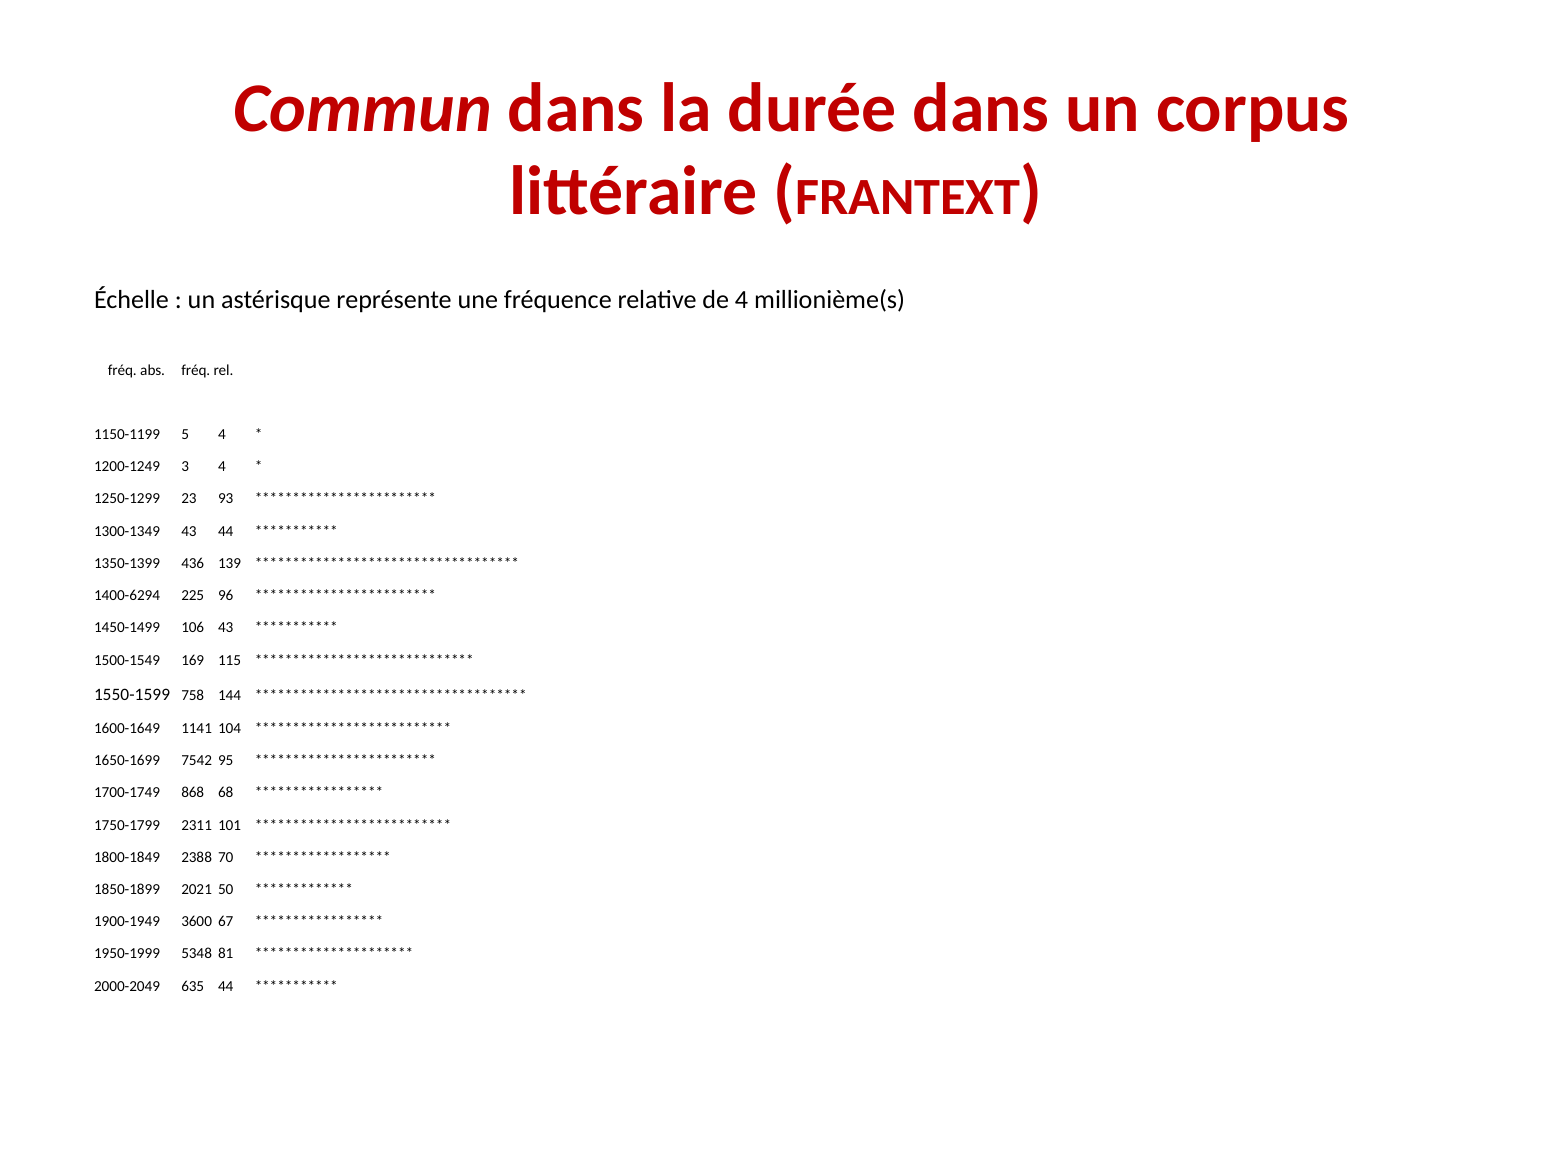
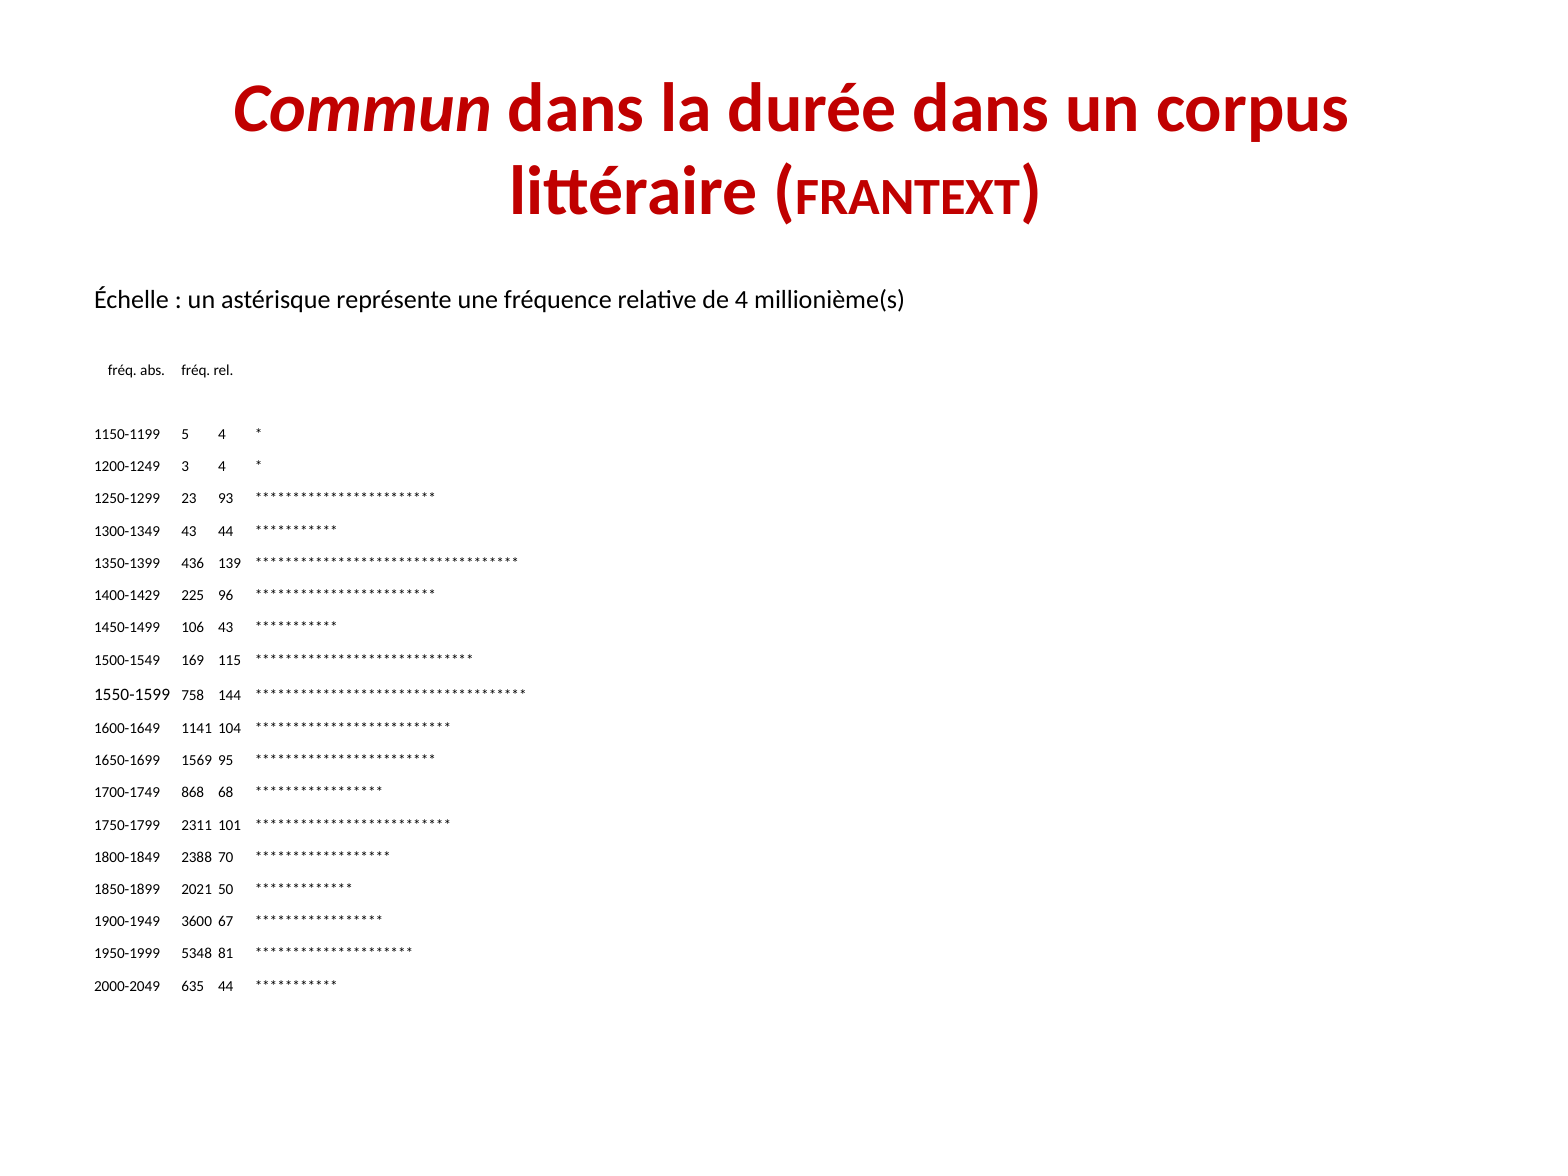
1400-6294: 1400-6294 -> 1400-1429
7542: 7542 -> 1569
